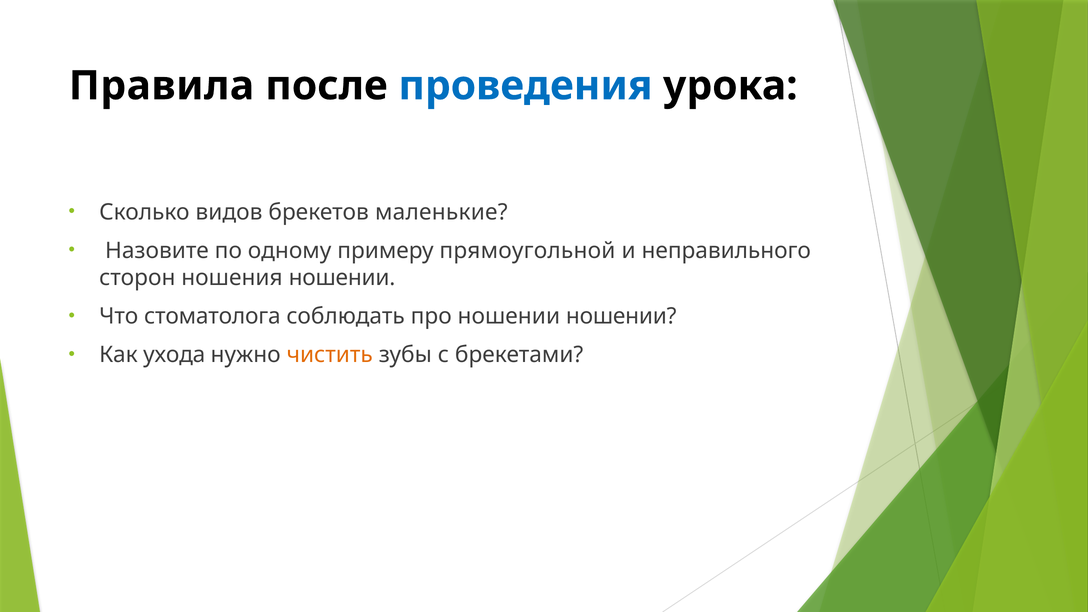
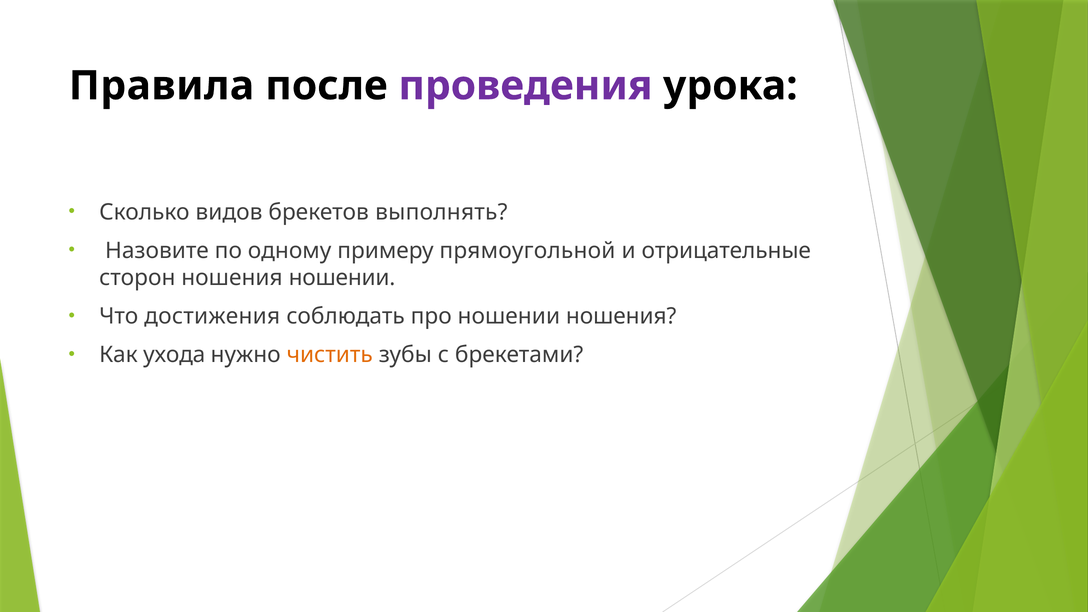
проведения colour: blue -> purple
маленькие: маленькие -> выполнять
неправильного: неправильного -> отрицательные
стоматолога: стоматолога -> достижения
ношении ношении: ношении -> ношения
